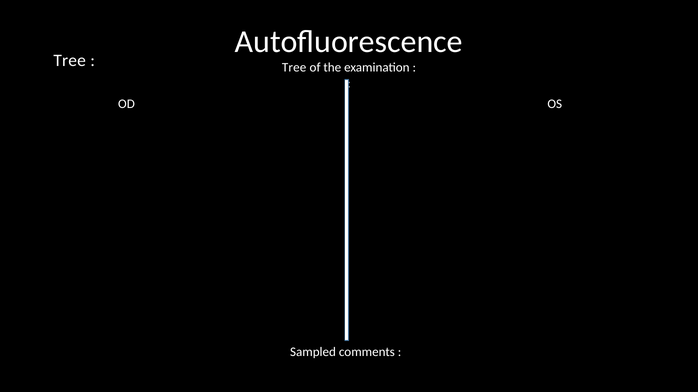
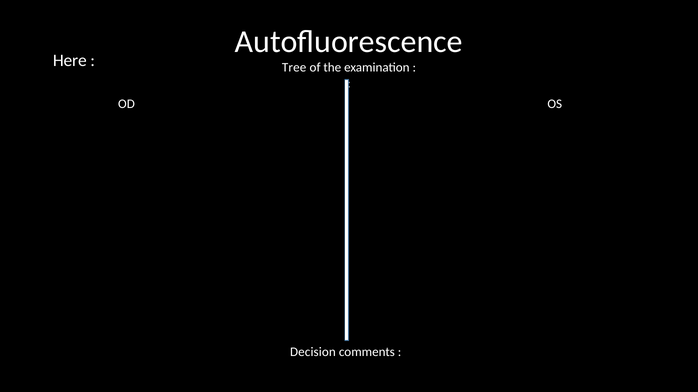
Tree at (70, 61): Tree -> Here
Sampled: Sampled -> Decision
